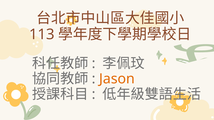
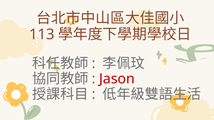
Jason colour: orange -> red
